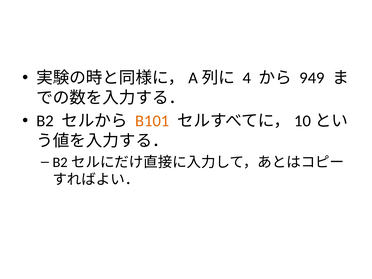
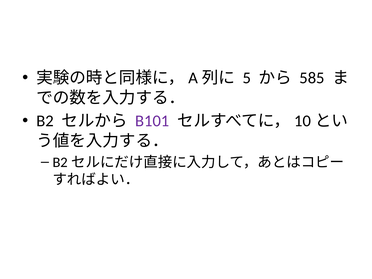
4: 4 -> 5
949: 949 -> 585
B101 colour: orange -> purple
